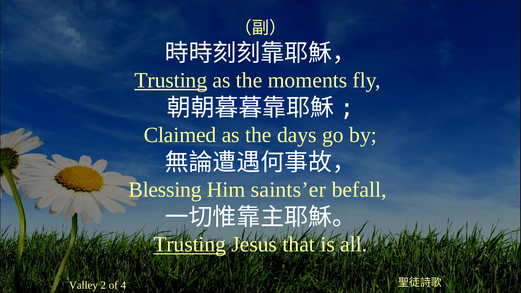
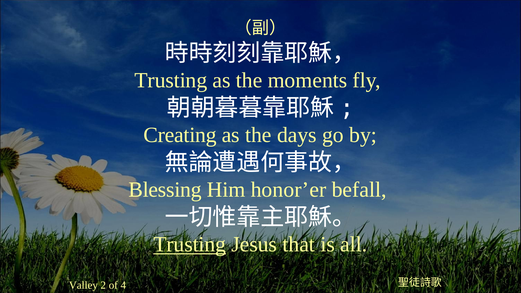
Trusting at (171, 80) underline: present -> none
Claimed: Claimed -> Creating
saints’er: saints’er -> honor’er
